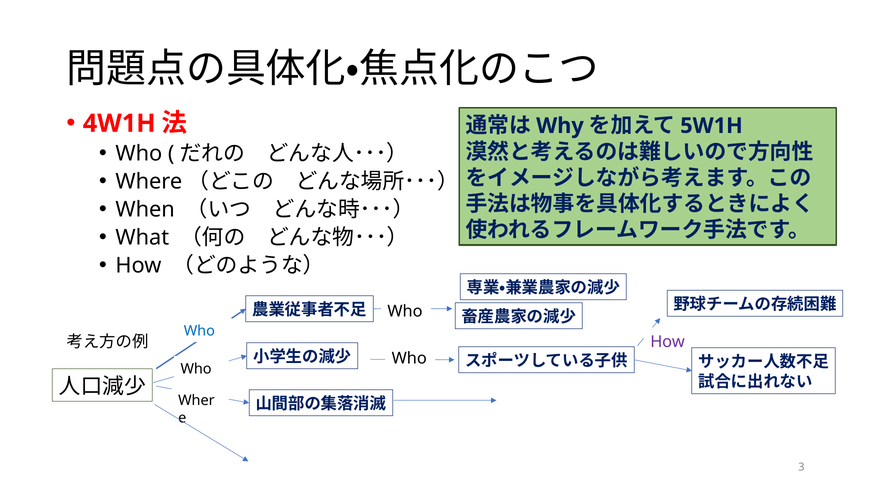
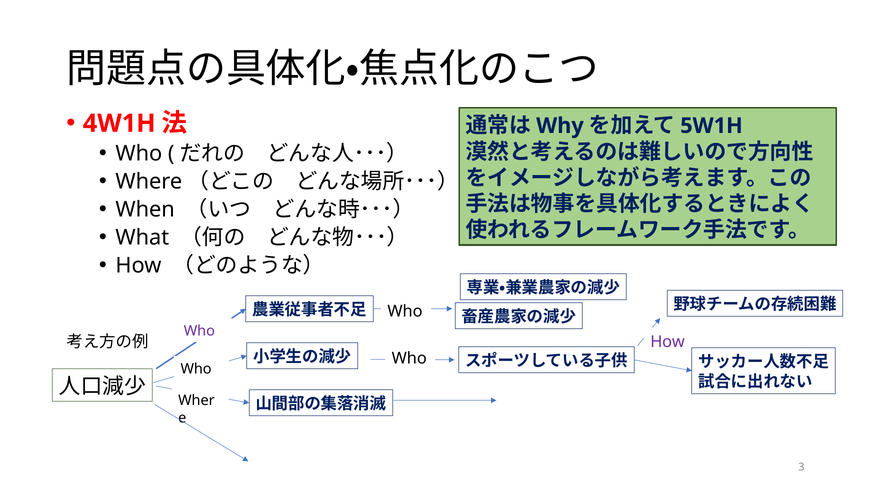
Who at (199, 331) colour: blue -> purple
